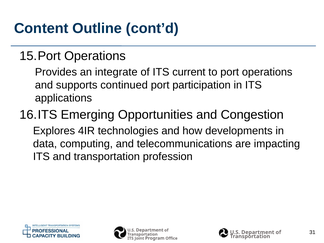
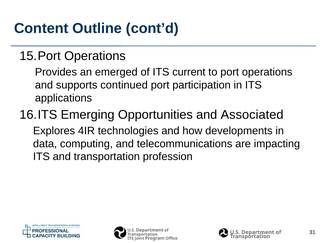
integrate: integrate -> emerged
Congestion: Congestion -> Associated
